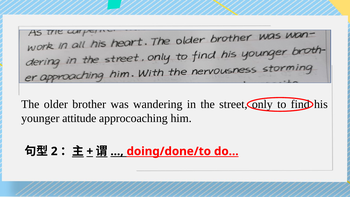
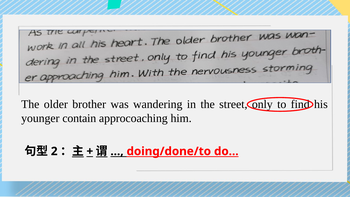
attitude: attitude -> contain
